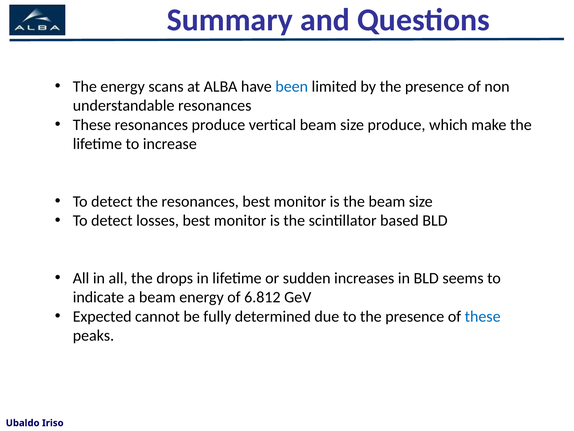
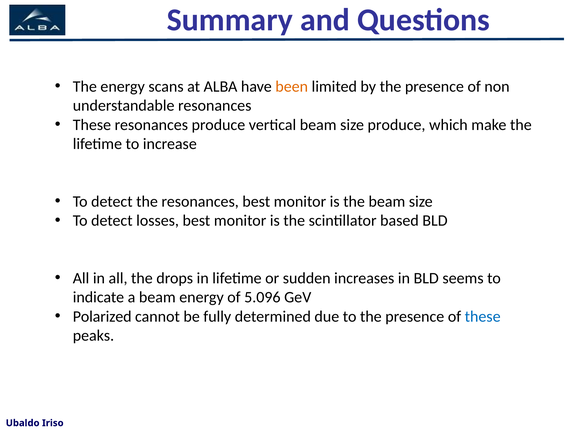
been colour: blue -> orange
6.812: 6.812 -> 5.096
Expected: Expected -> Polarized
